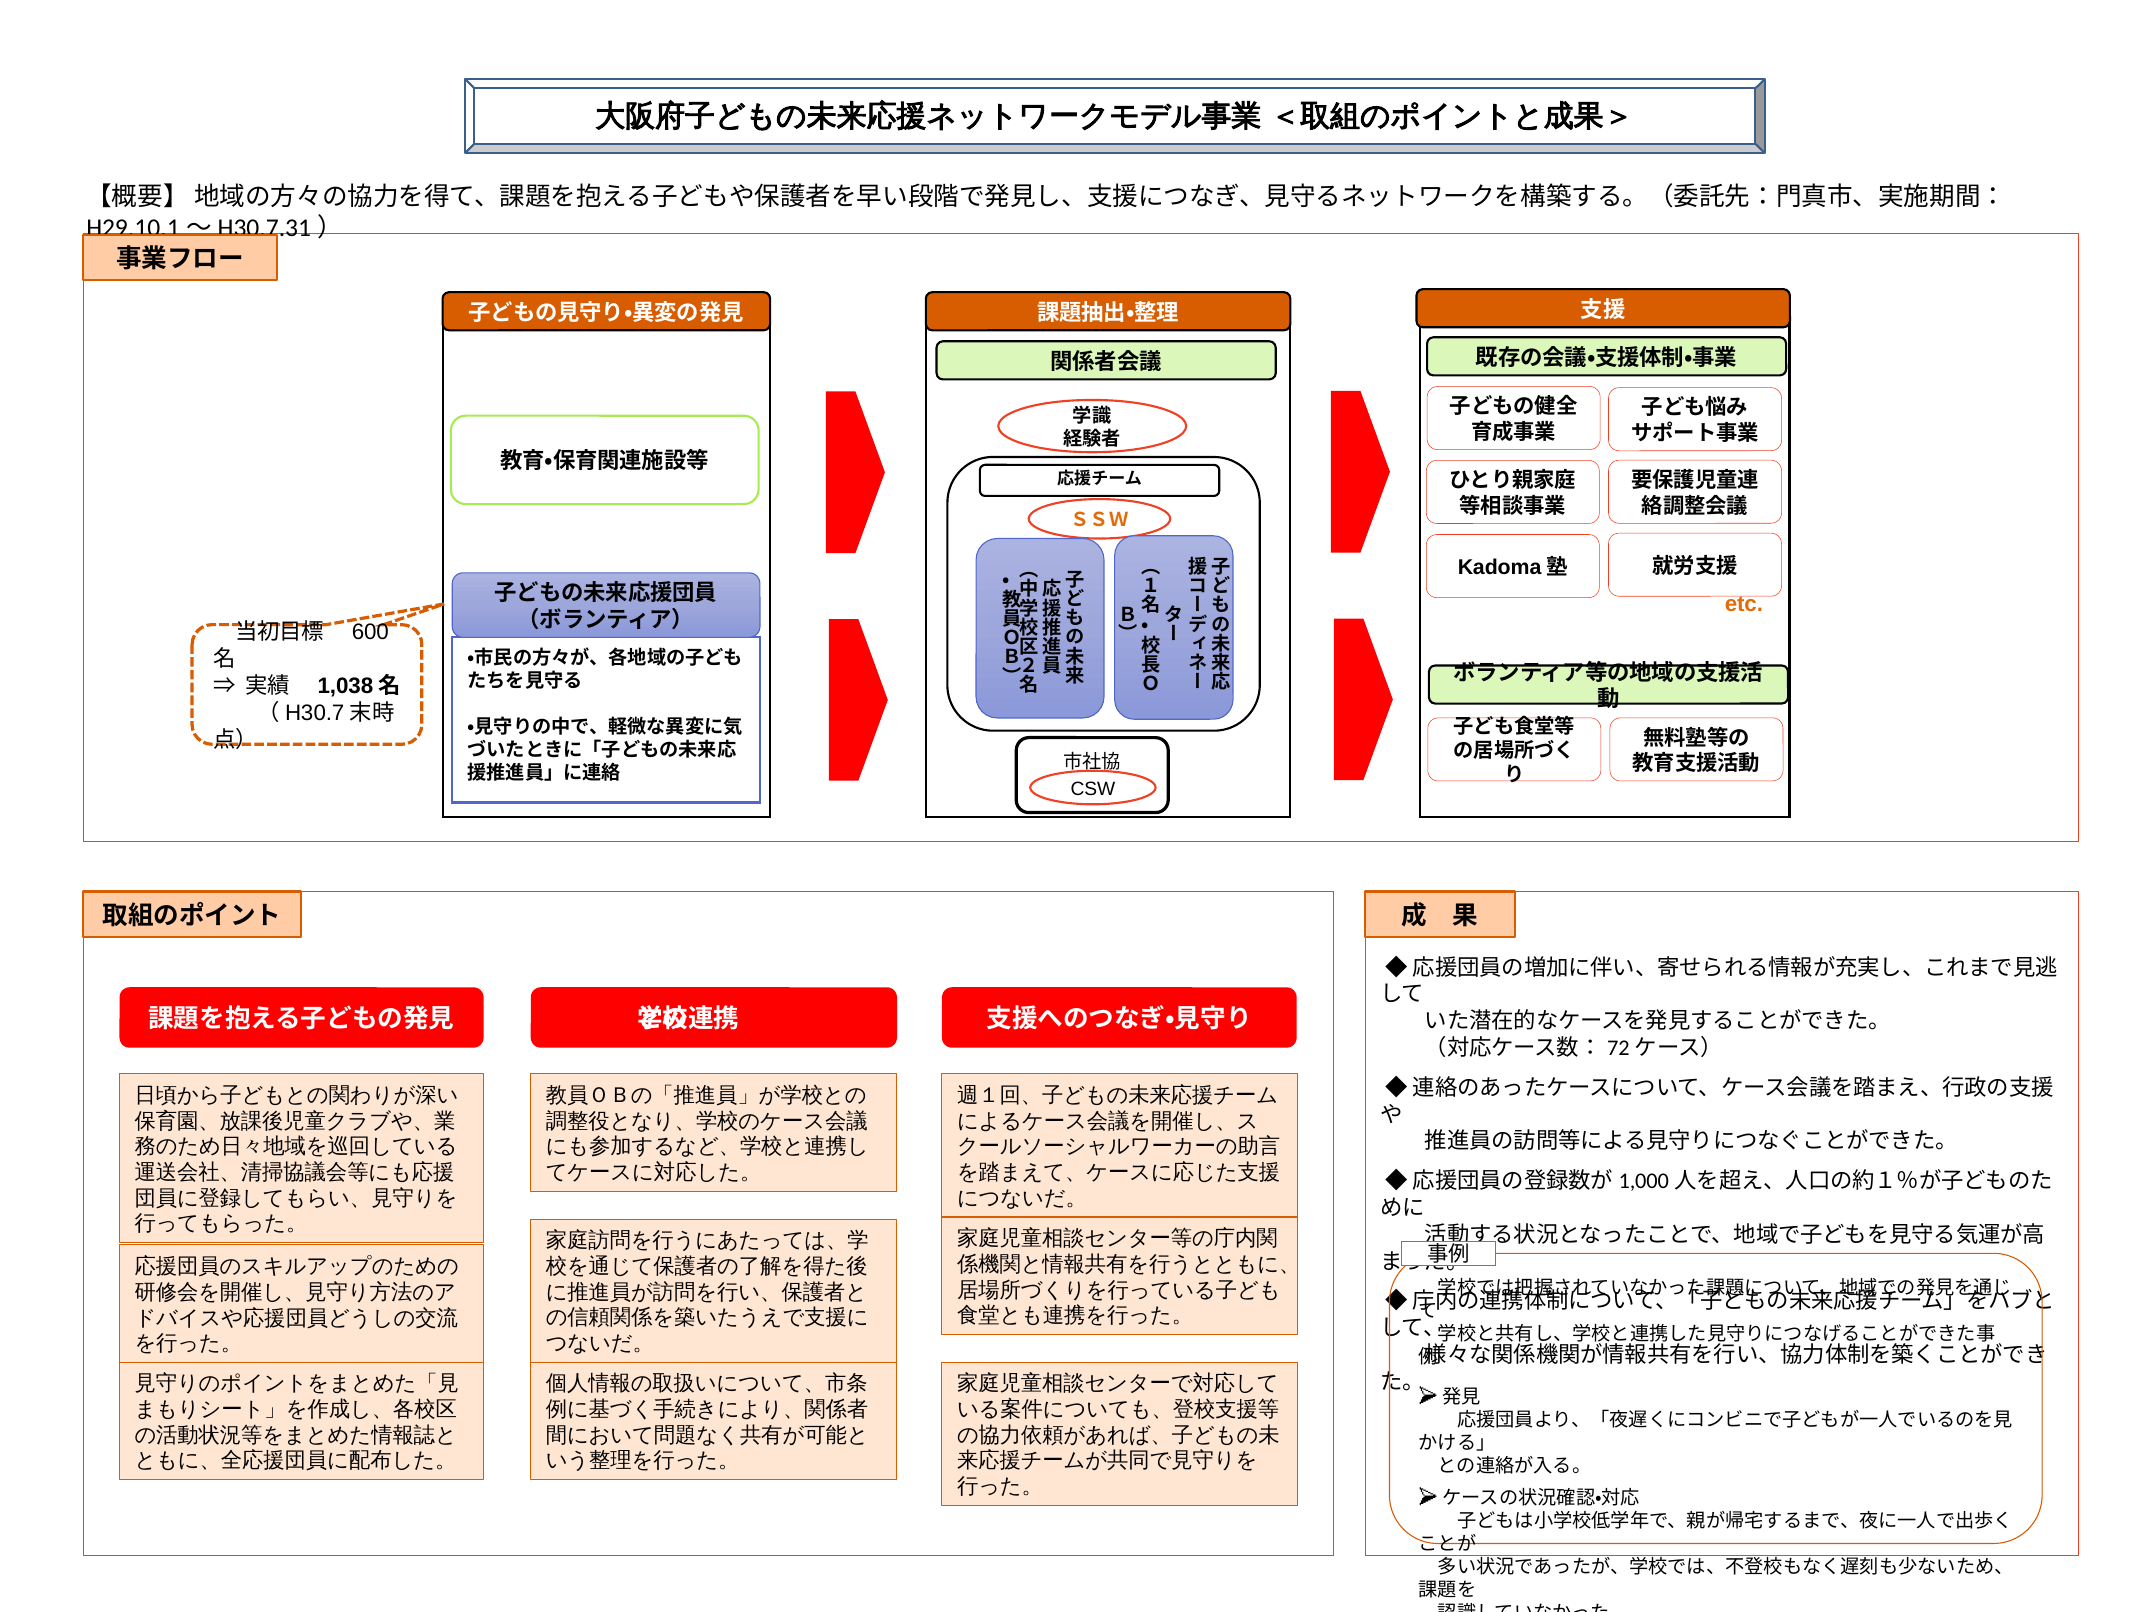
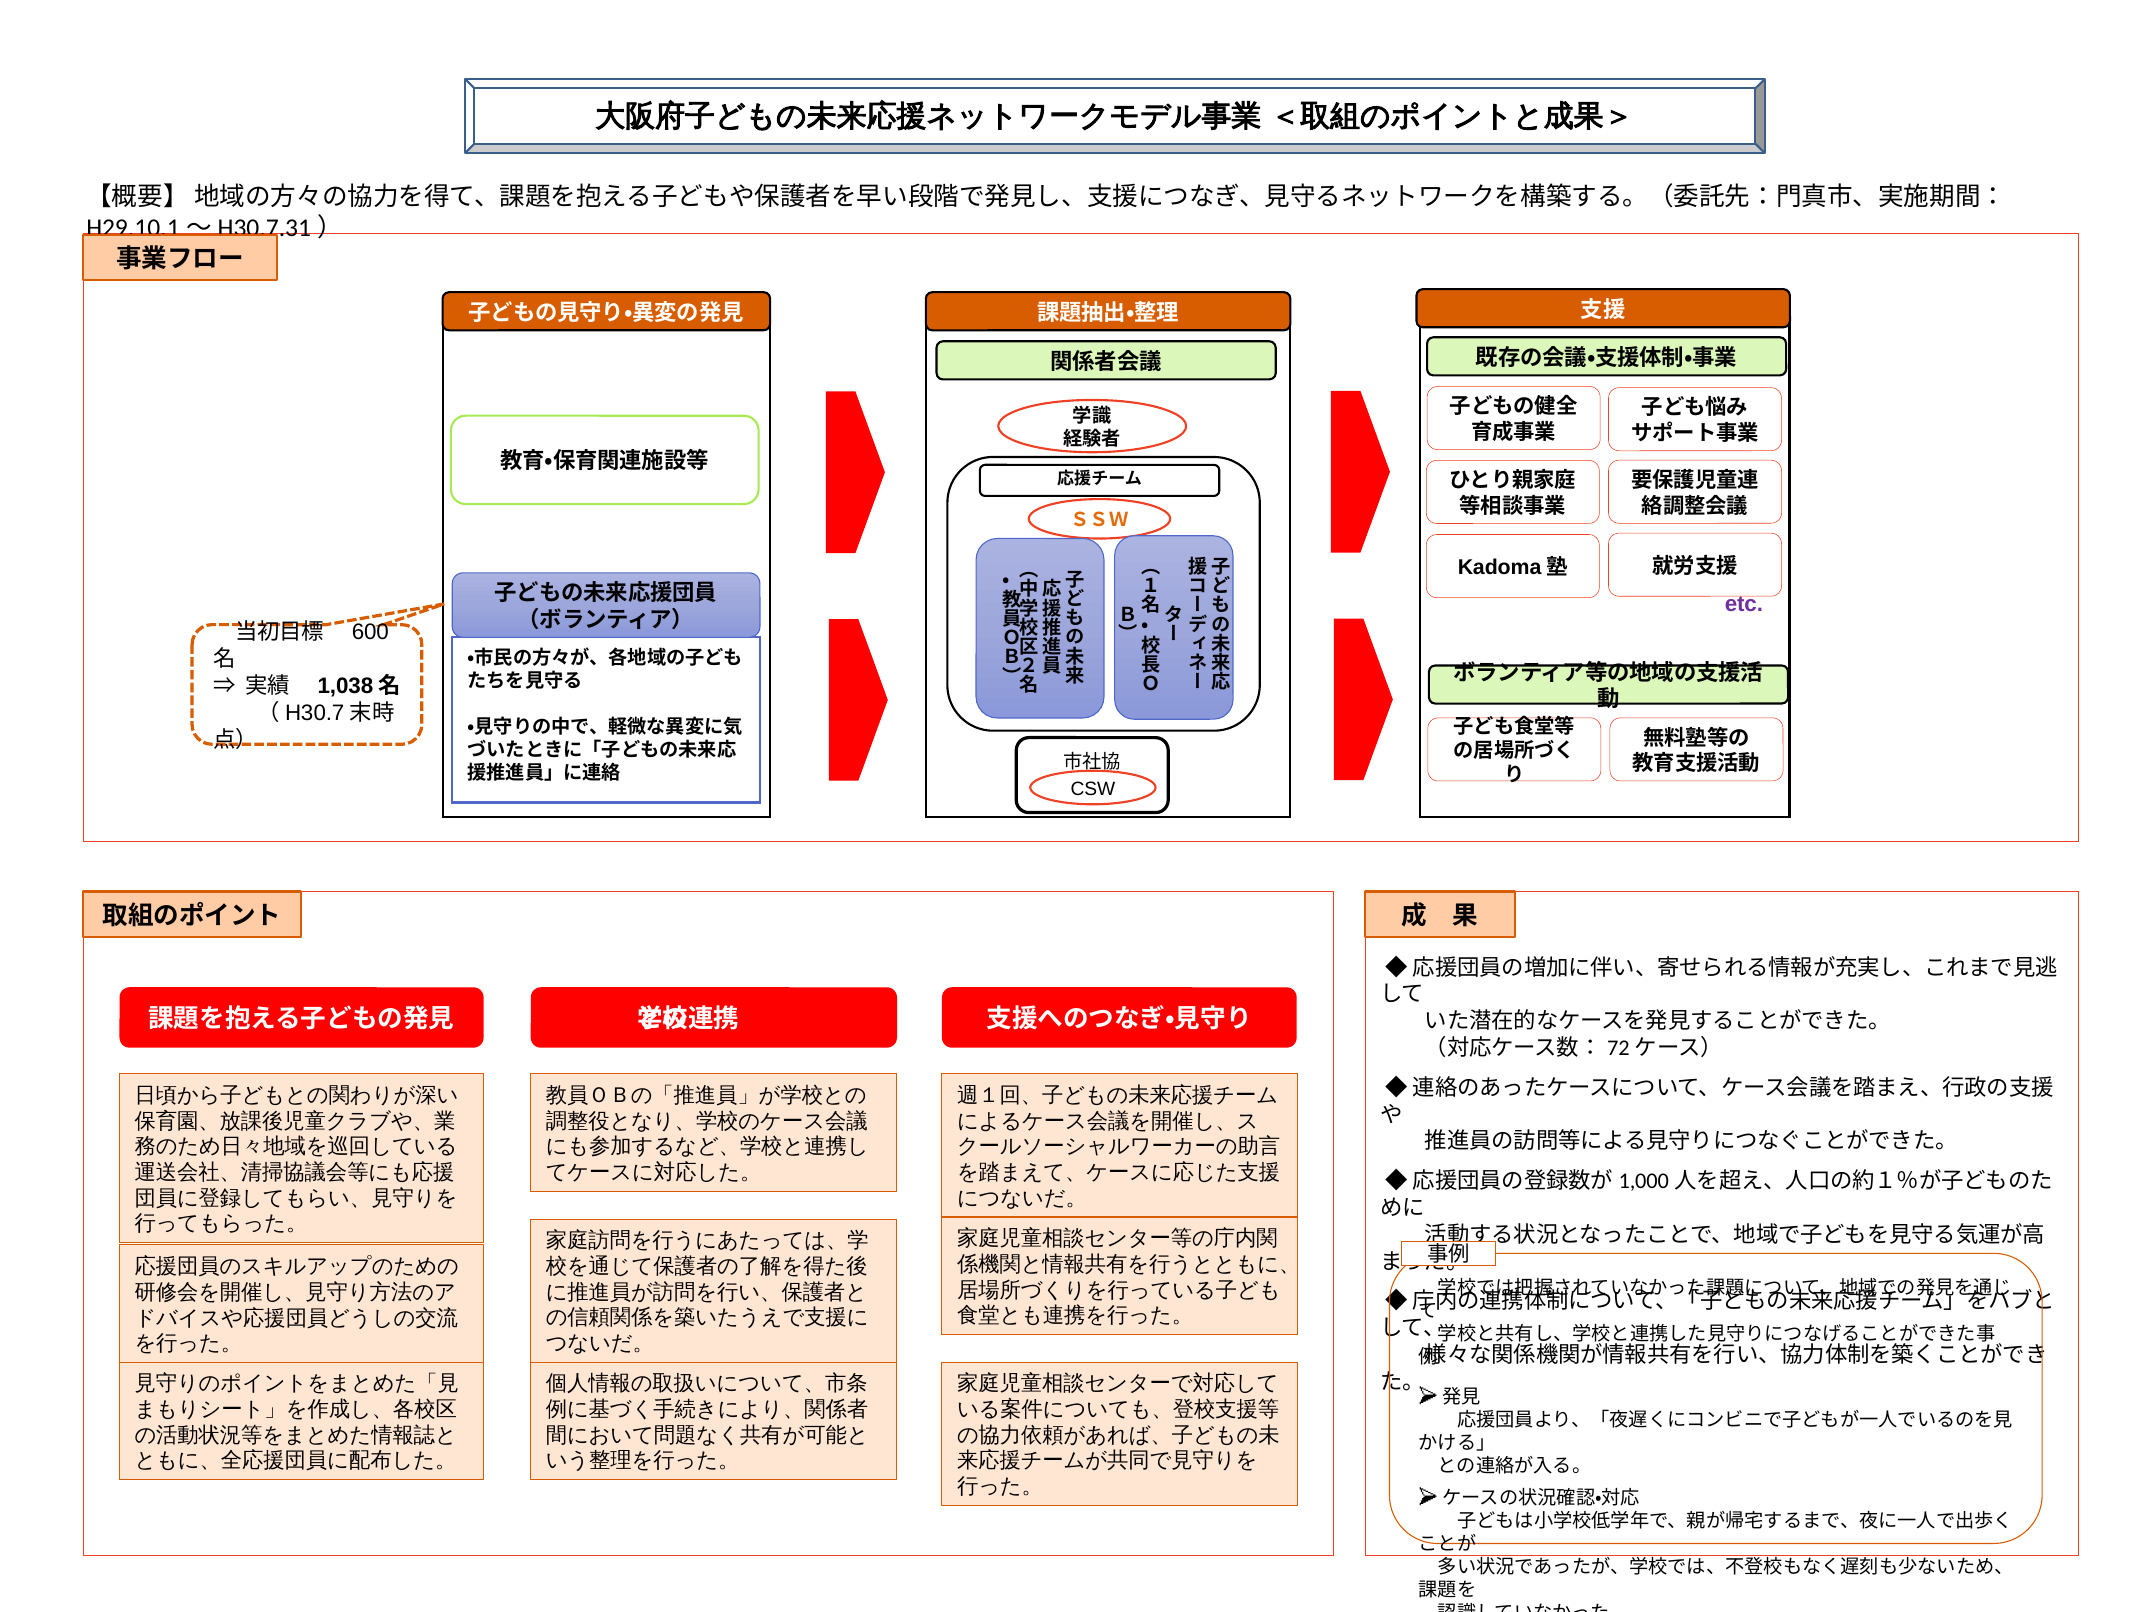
etc colour: orange -> purple
